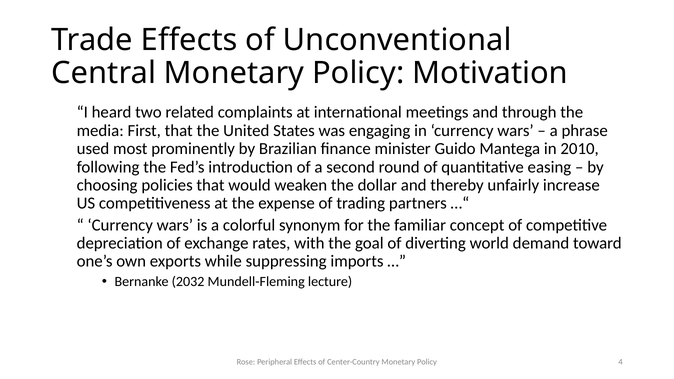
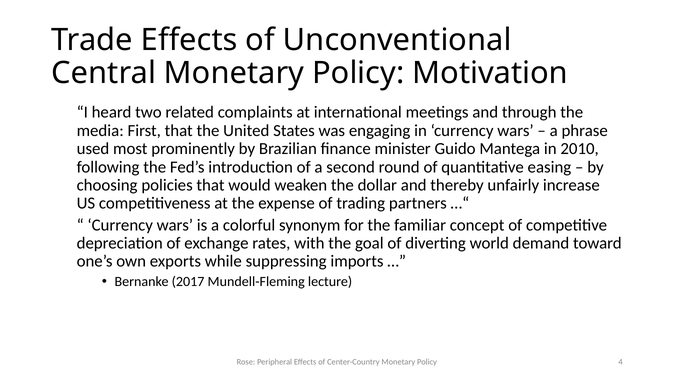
2032: 2032 -> 2017
